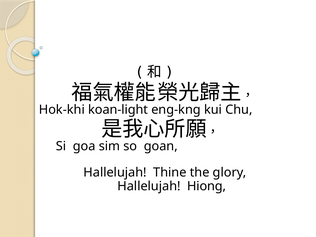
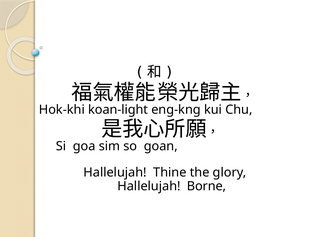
Hiong: Hiong -> Borne
